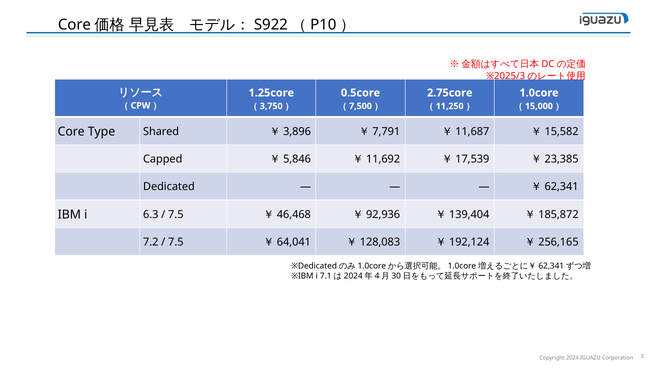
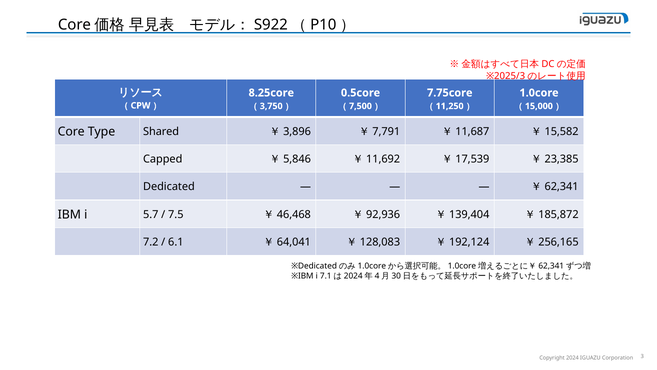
1.25core: 1.25core -> 8.25core
2.75core: 2.75core -> 7.75core
6.3: 6.3 -> 5.7
7.5 at (176, 242): 7.5 -> 6.1
